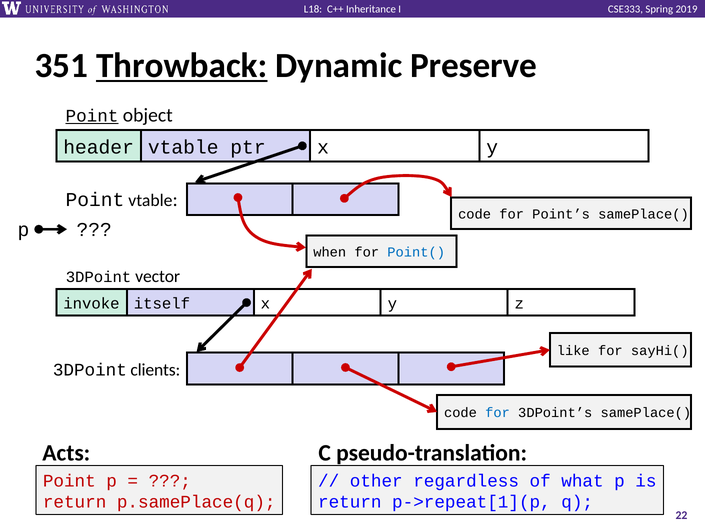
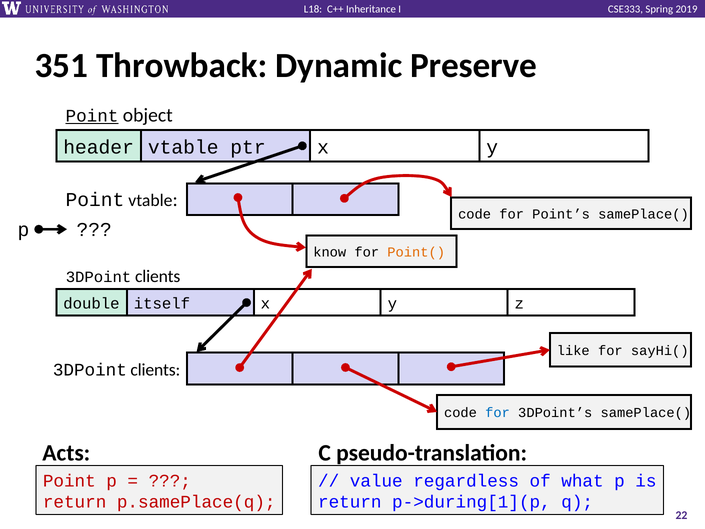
Throwback underline: present -> none
when: when -> know
Point( colour: blue -> orange
vector at (158, 276): vector -> clients
invoke: invoke -> double
other: other -> value
p->repeat[1](p: p->repeat[1](p -> p->during[1](p
